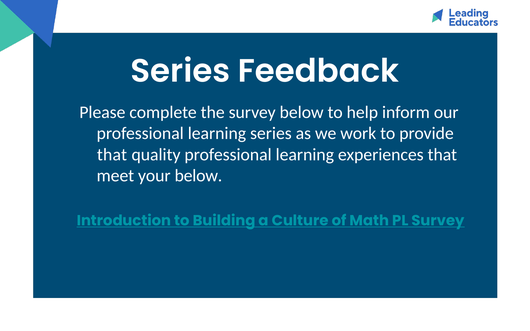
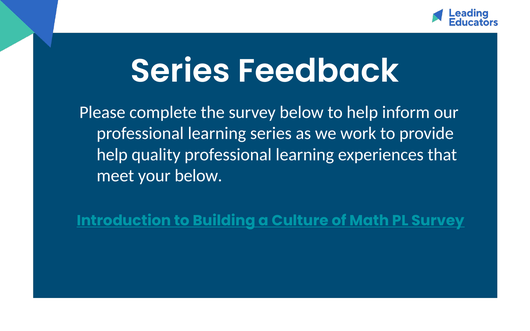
that at (112, 155): that -> help
